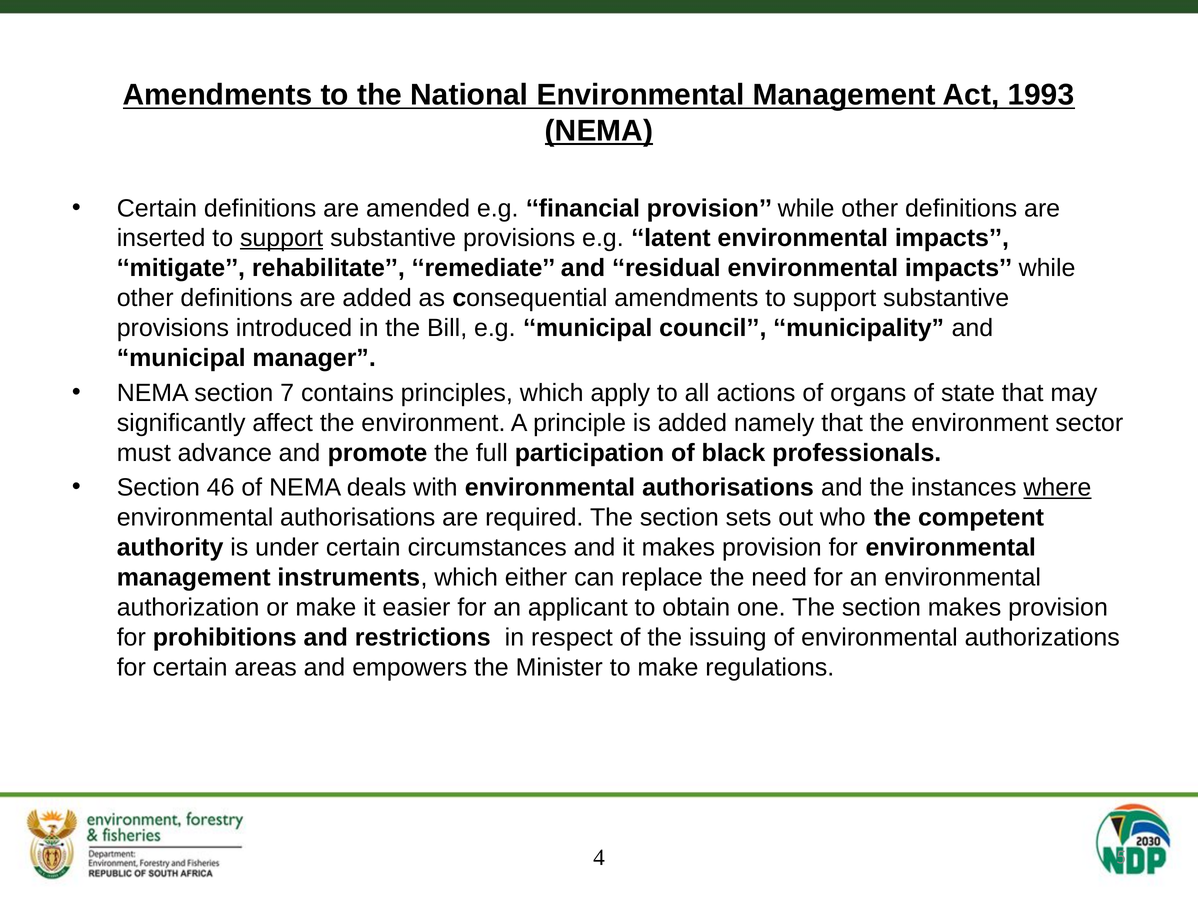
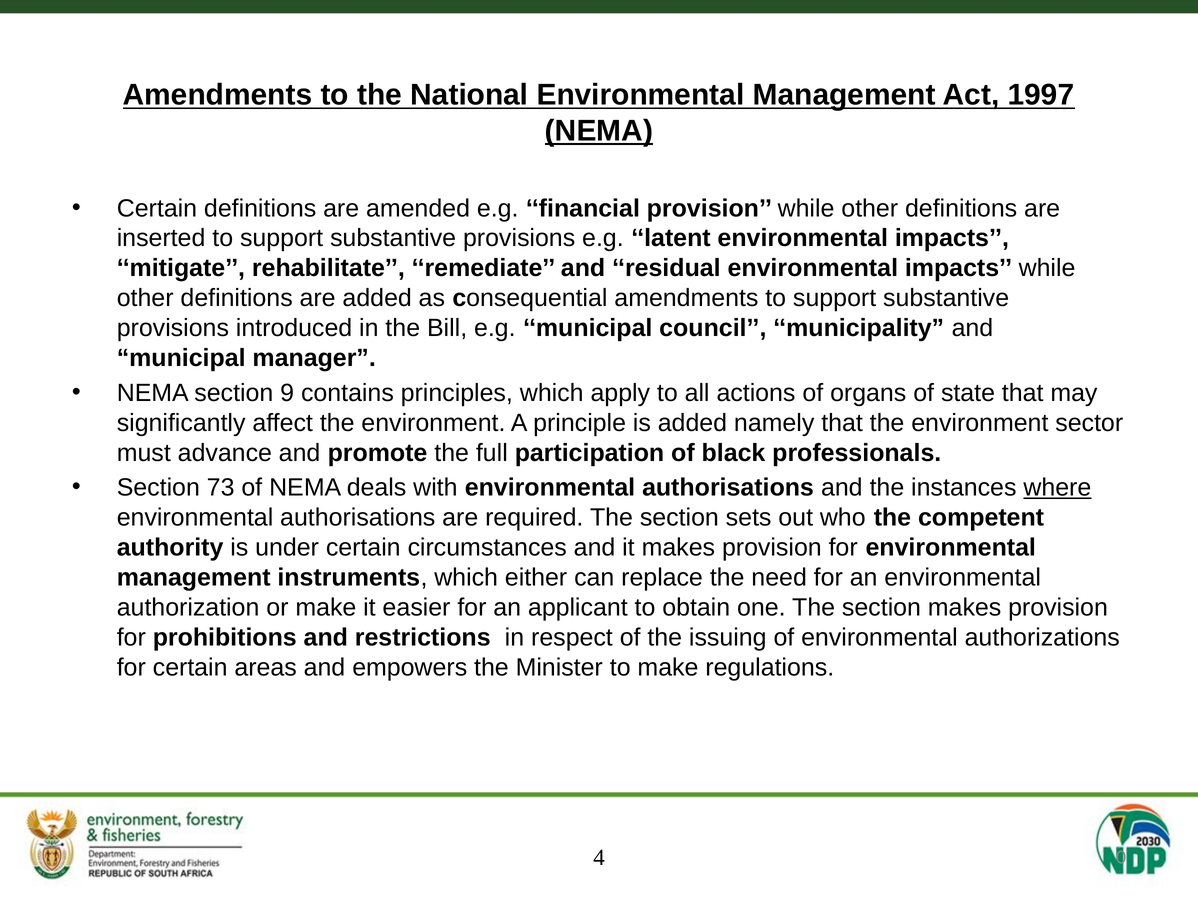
1993: 1993 -> 1997
support at (282, 238) underline: present -> none
7: 7 -> 9
46: 46 -> 73
5: 5 -> 0
